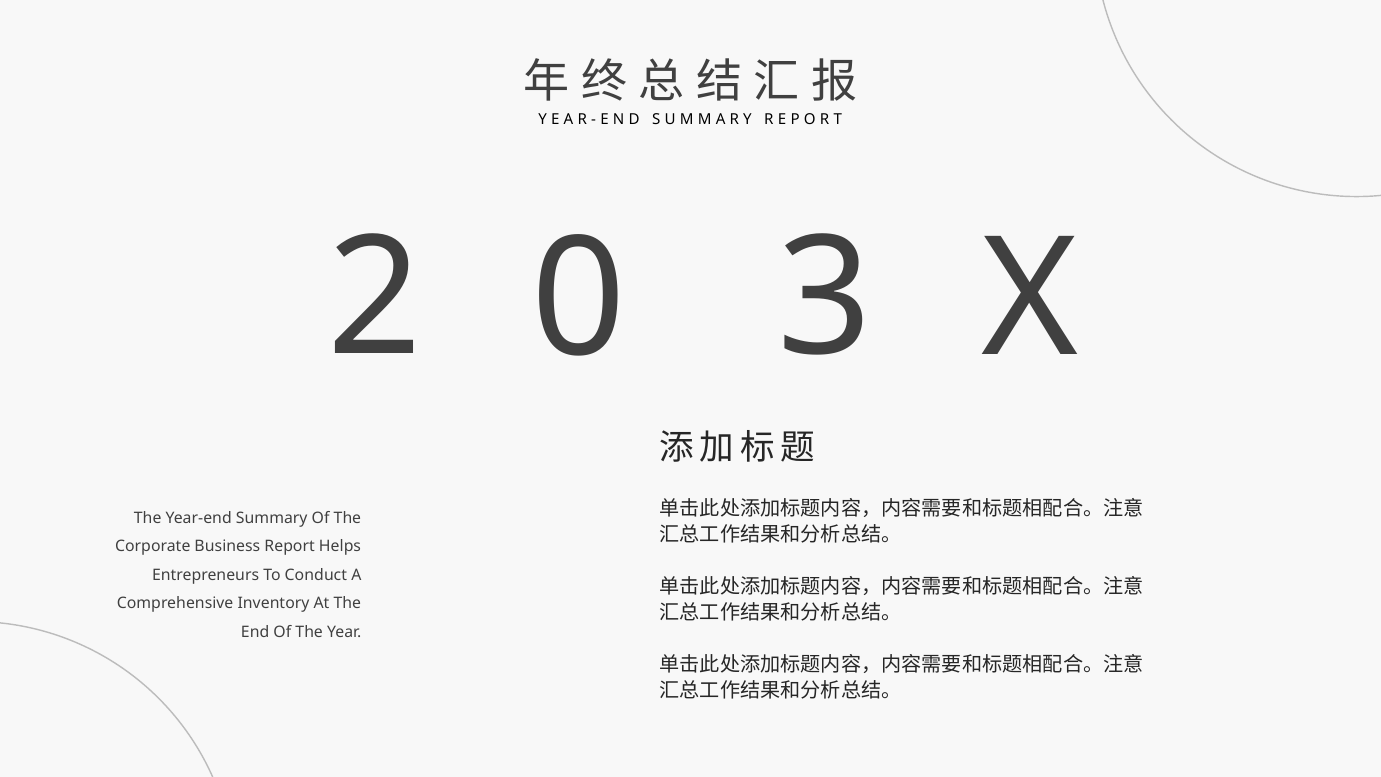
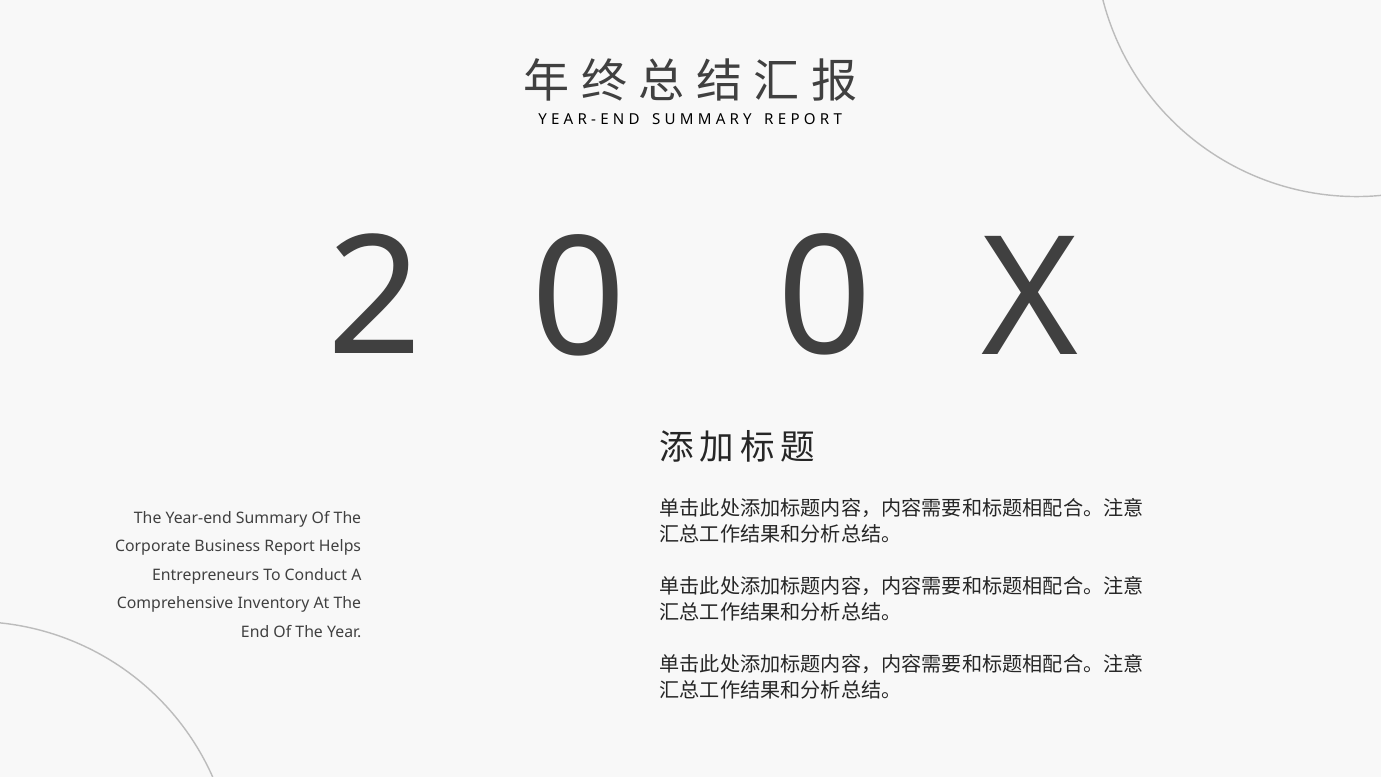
2 3: 3 -> 0
